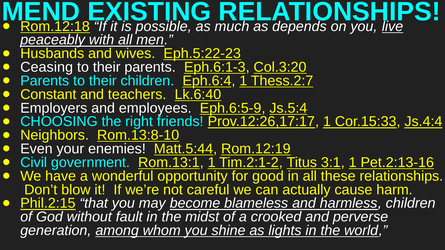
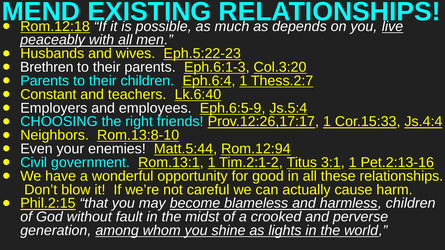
Ceasing: Ceasing -> Brethren
Rom.12:19: Rom.12:19 -> Rom.12:94
